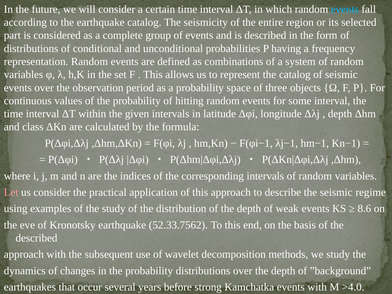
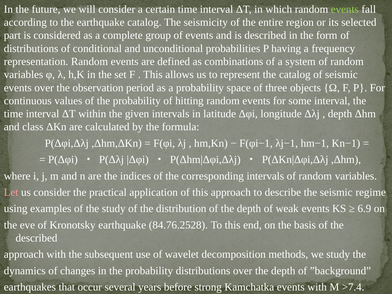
events at (345, 9) colour: light blue -> light green
8.6: 8.6 -> 6.9
52.33.7562: 52.33.7562 -> 84.76.2528
˃4.0: ˃4.0 -> ˃7.4
